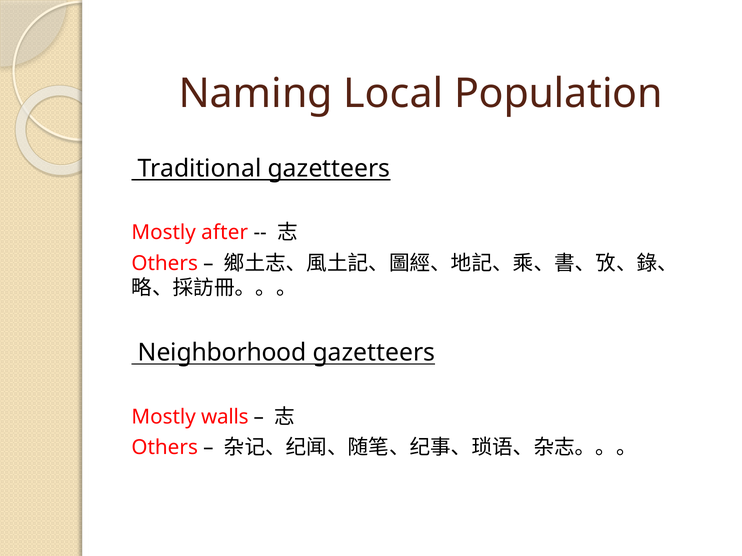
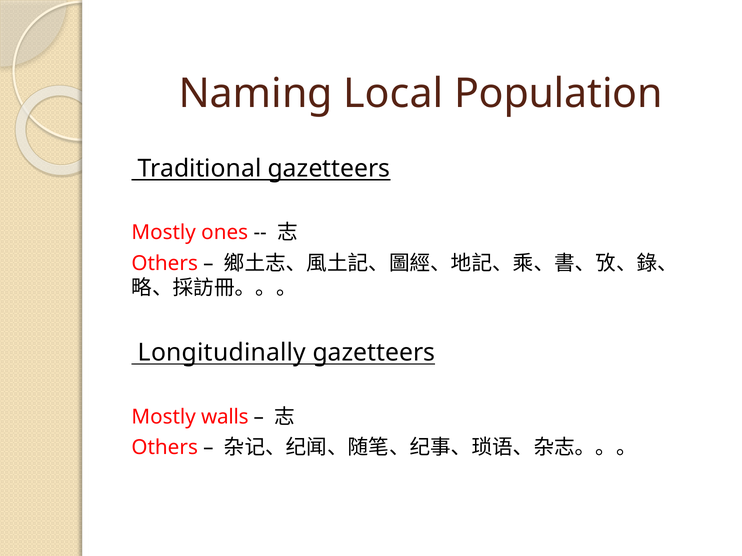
after: after -> ones
Neighborhood: Neighborhood -> Longitudinally
